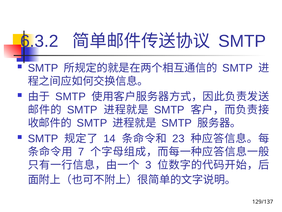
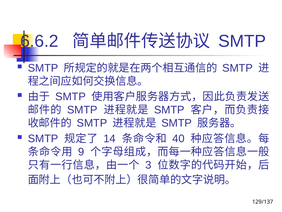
6.3.2: 6.3.2 -> 6.6.2
23: 23 -> 40
7: 7 -> 9
